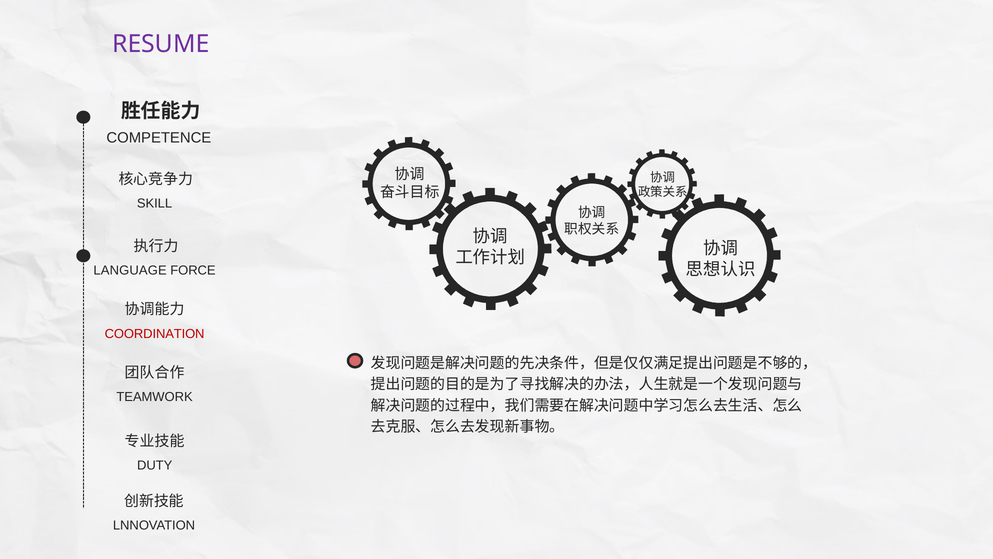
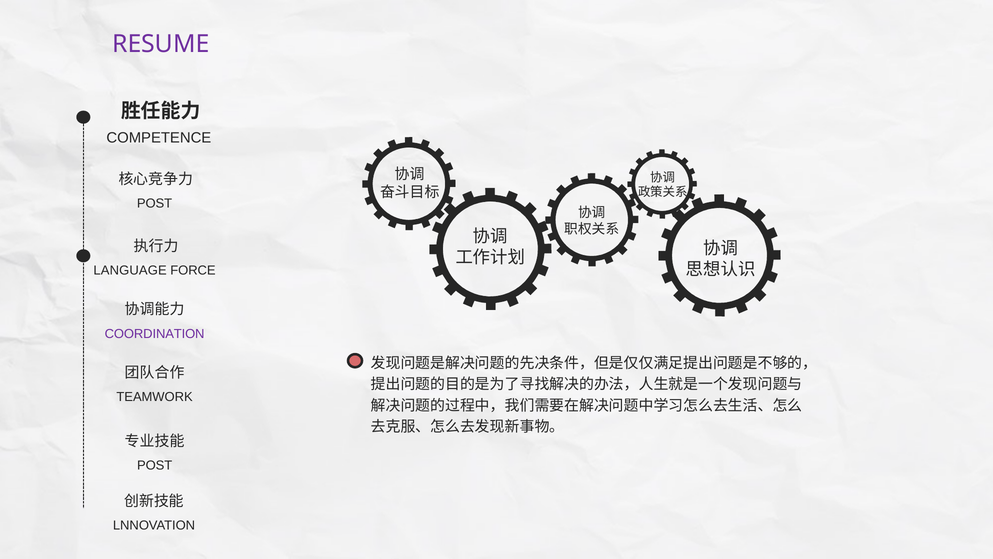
SKILL at (155, 203): SKILL -> POST
COORDINATION colour: red -> purple
DUTY at (155, 465): DUTY -> POST
